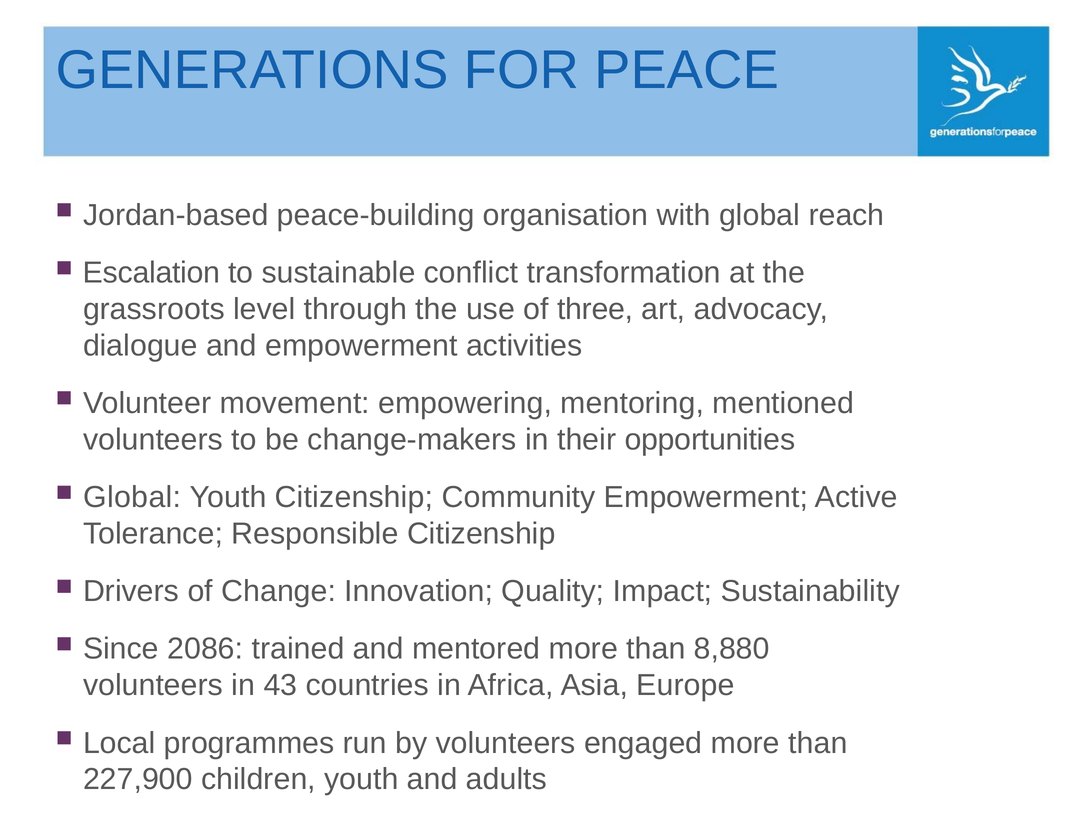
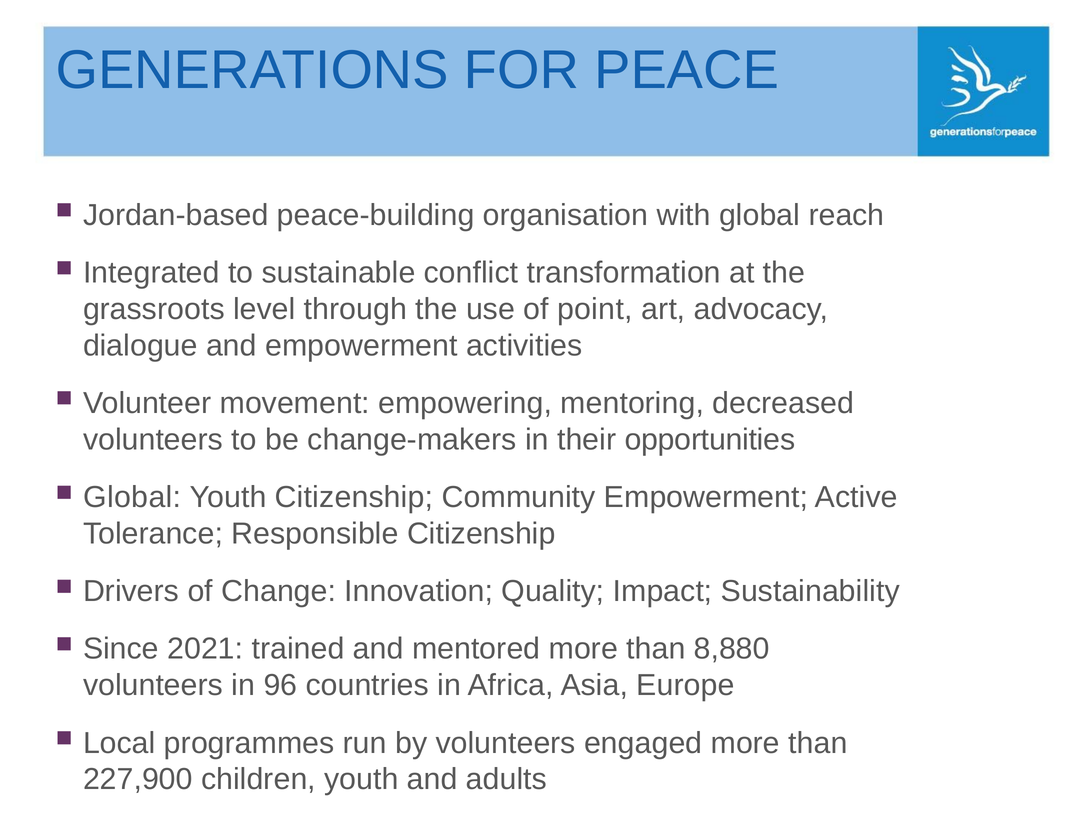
Escalation: Escalation -> Integrated
three: three -> point
mentioned: mentioned -> decreased
2086: 2086 -> 2021
43: 43 -> 96
